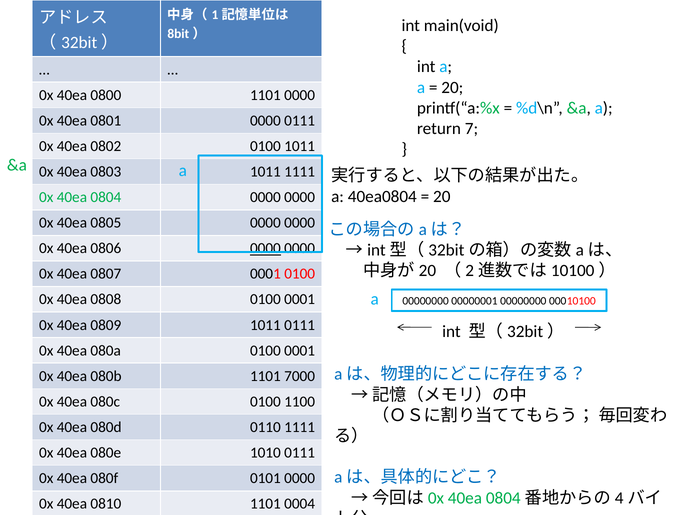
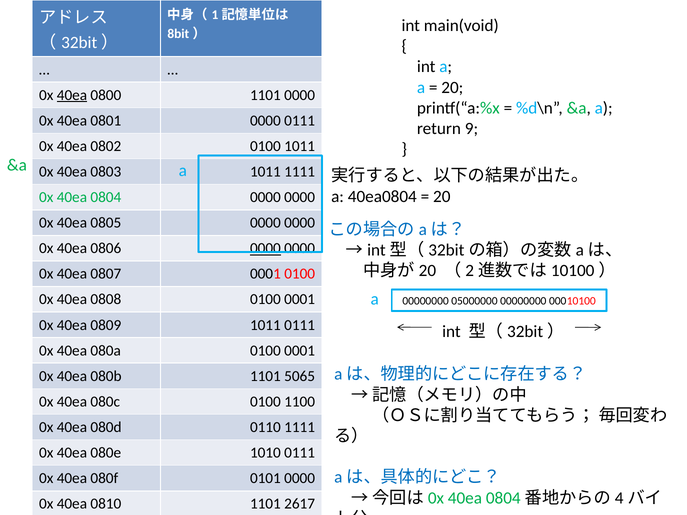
40ea at (72, 95) underline: none -> present
7: 7 -> 9
00000001: 00000001 -> 05000000
7000: 7000 -> 5065
0004: 0004 -> 2617
